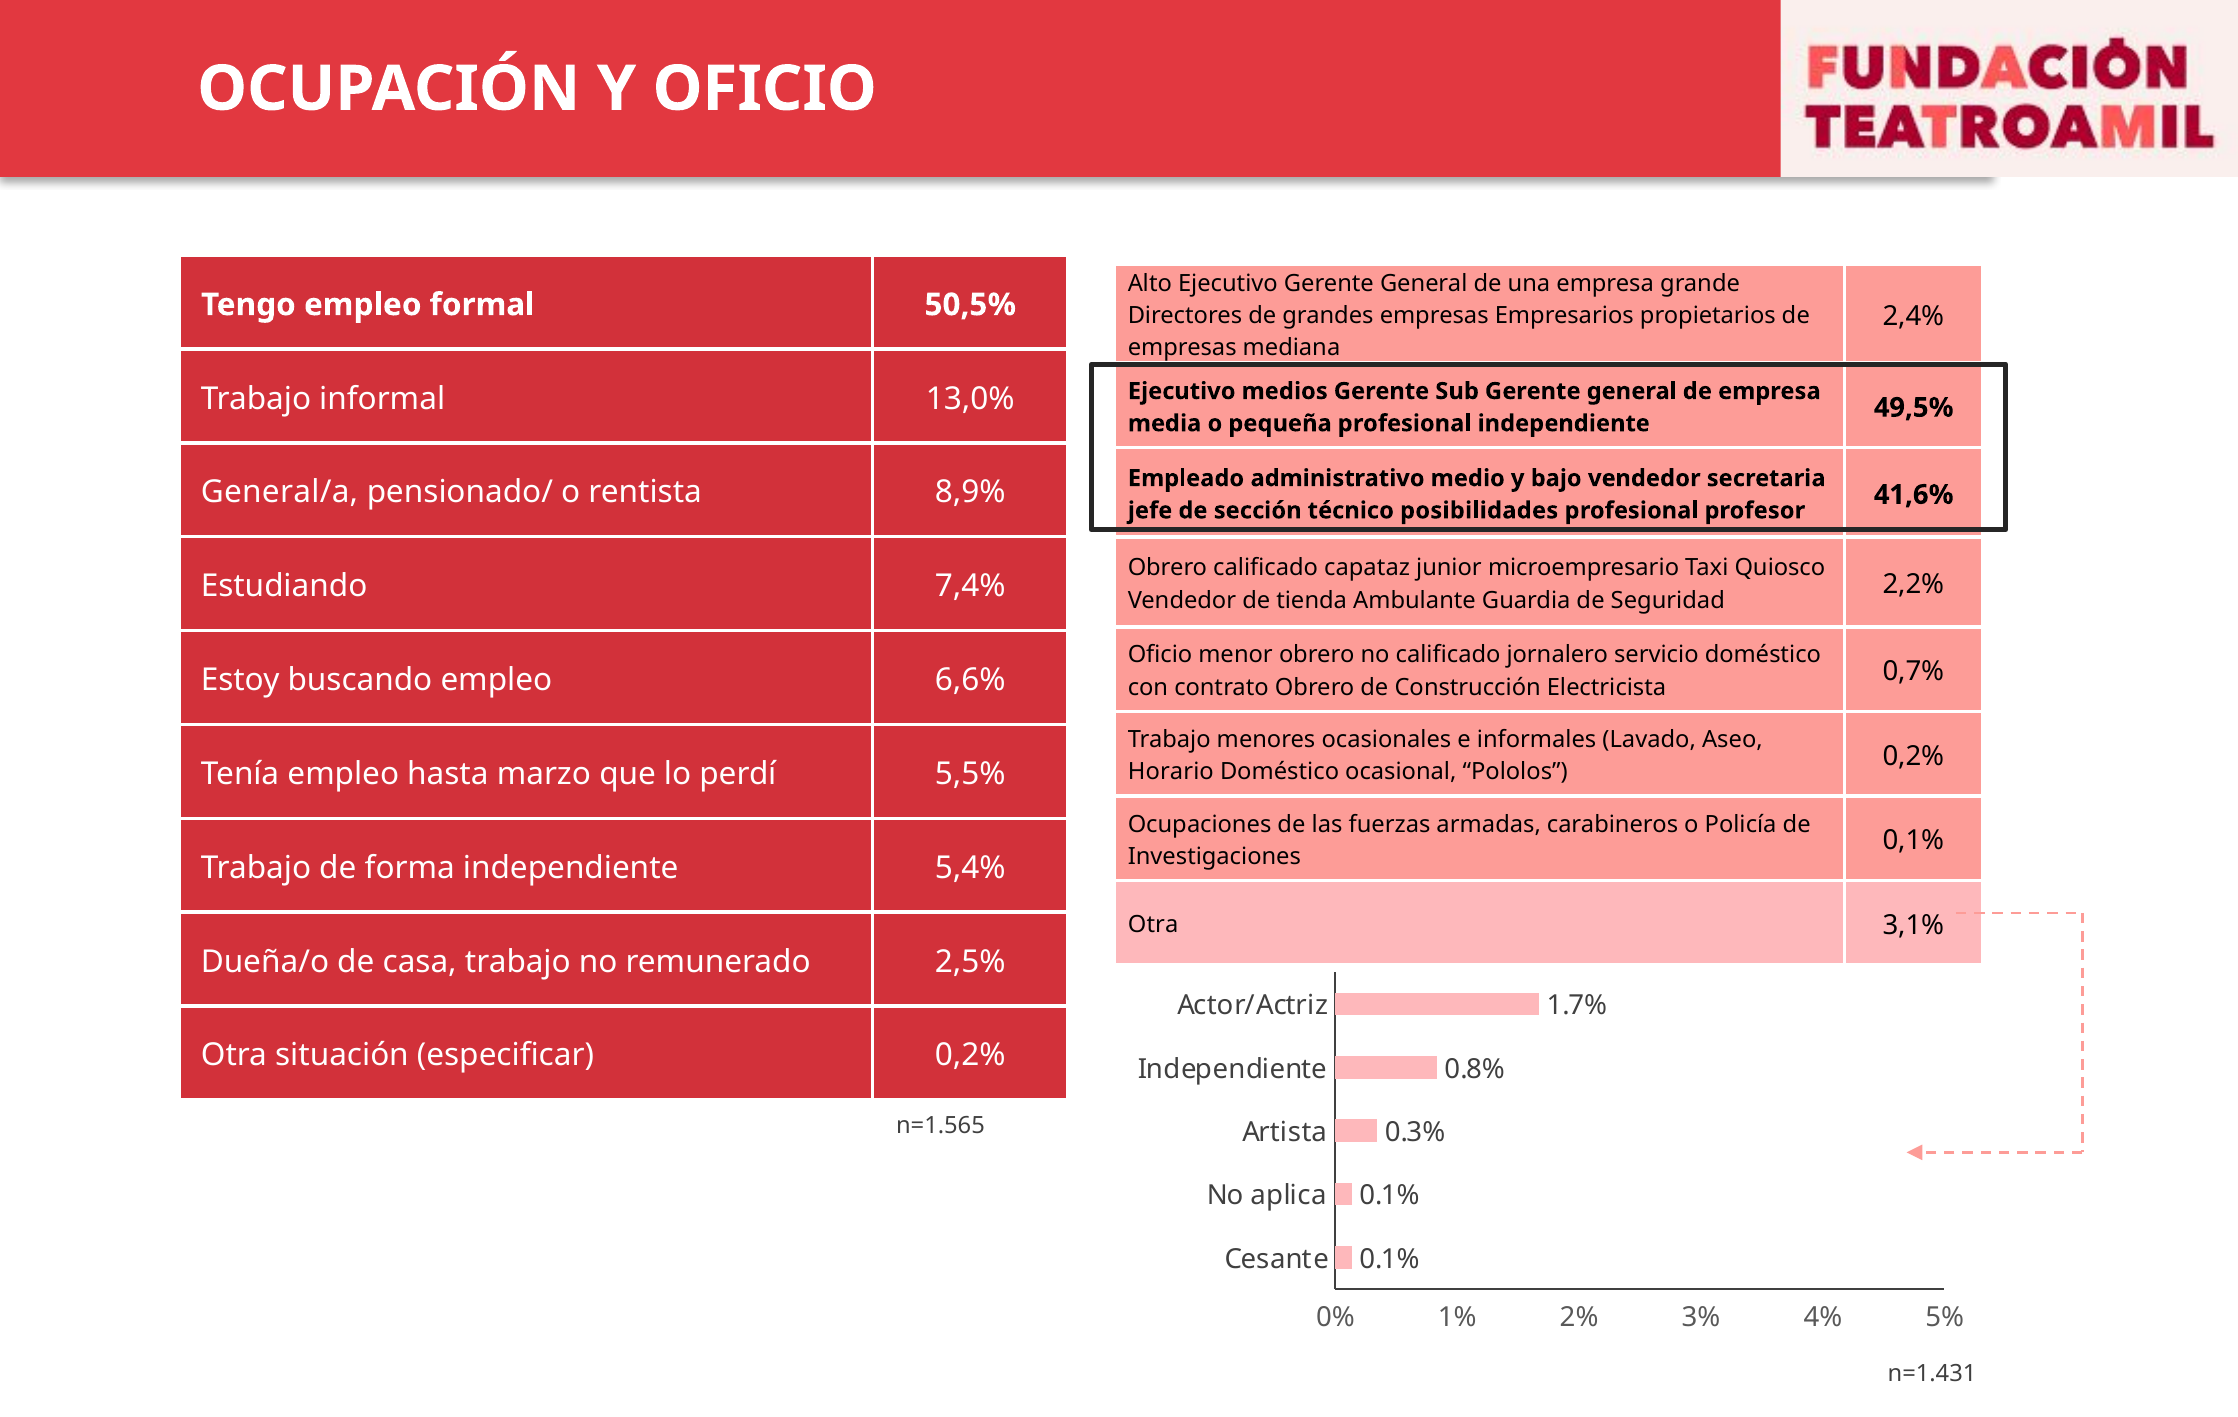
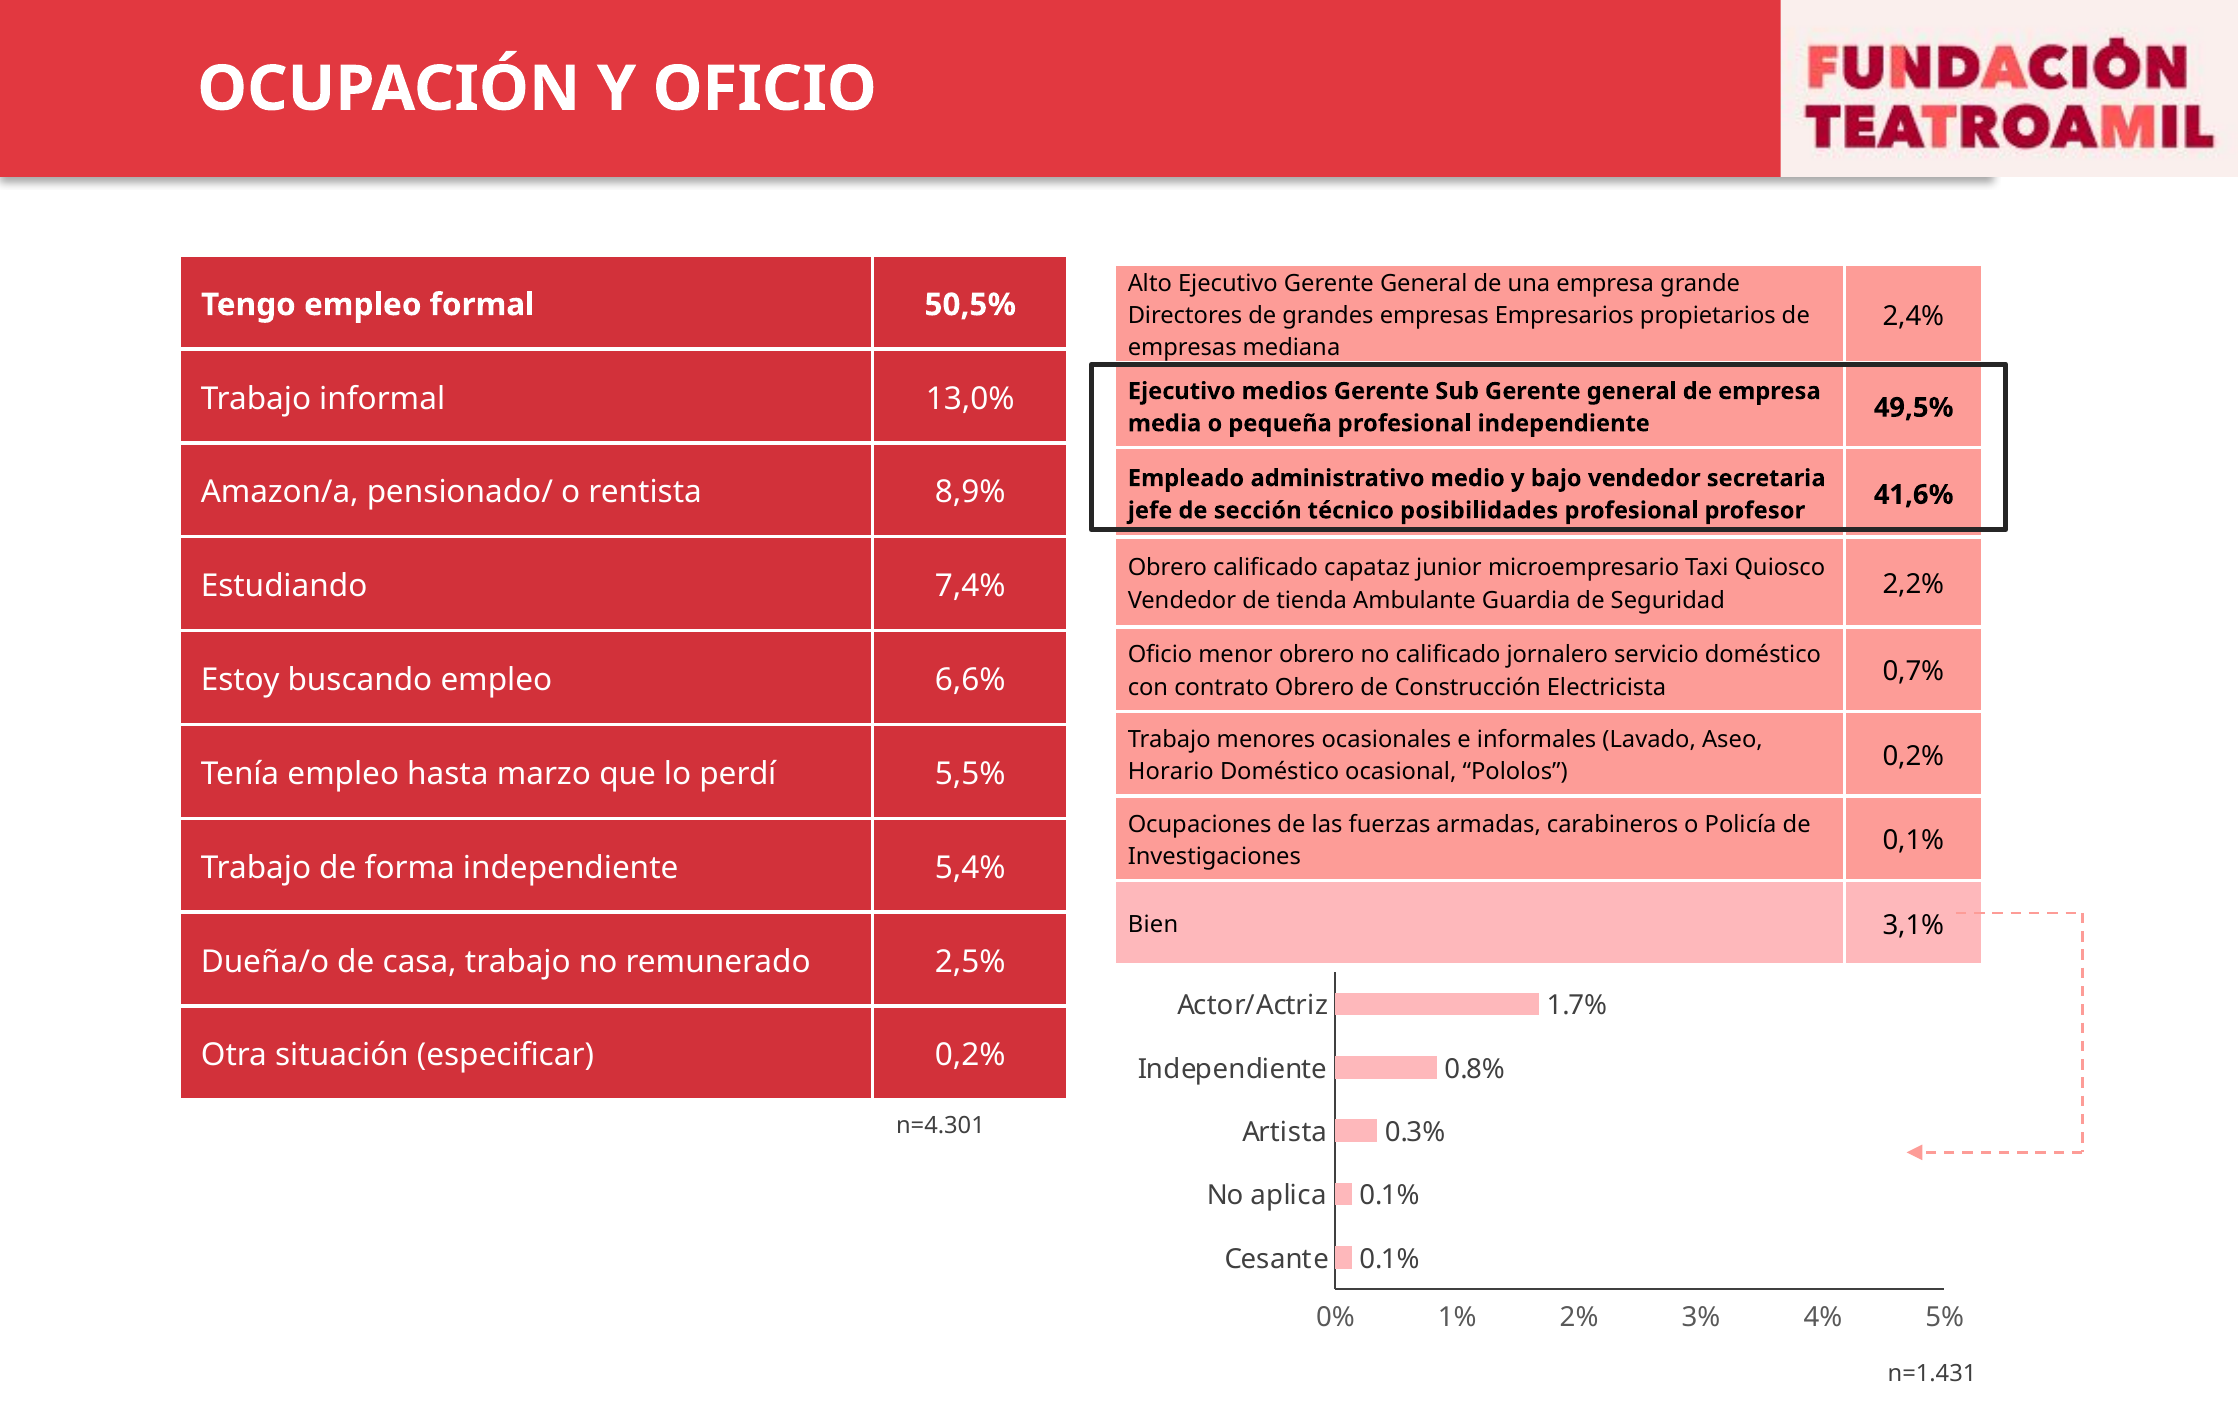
General/a: General/a -> Amazon/a
Otra at (1153, 925): Otra -> Bien
n=1.565: n=1.565 -> n=4.301
